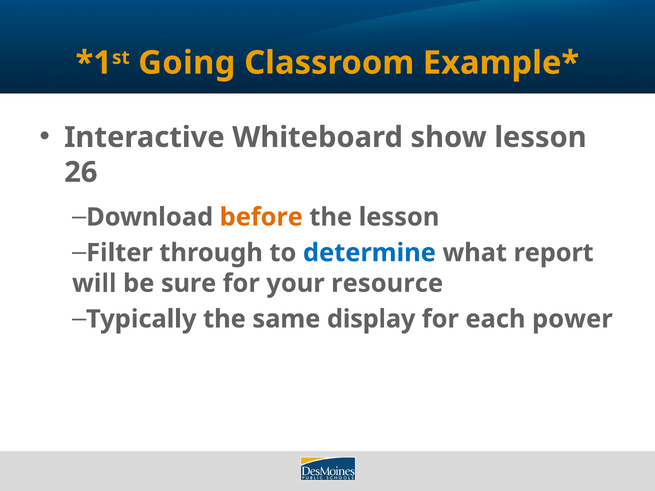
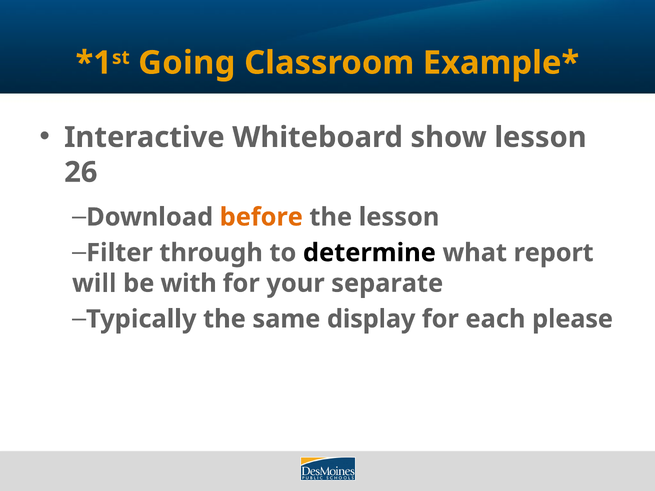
determine colour: blue -> black
sure: sure -> with
resource: resource -> separate
power: power -> please
